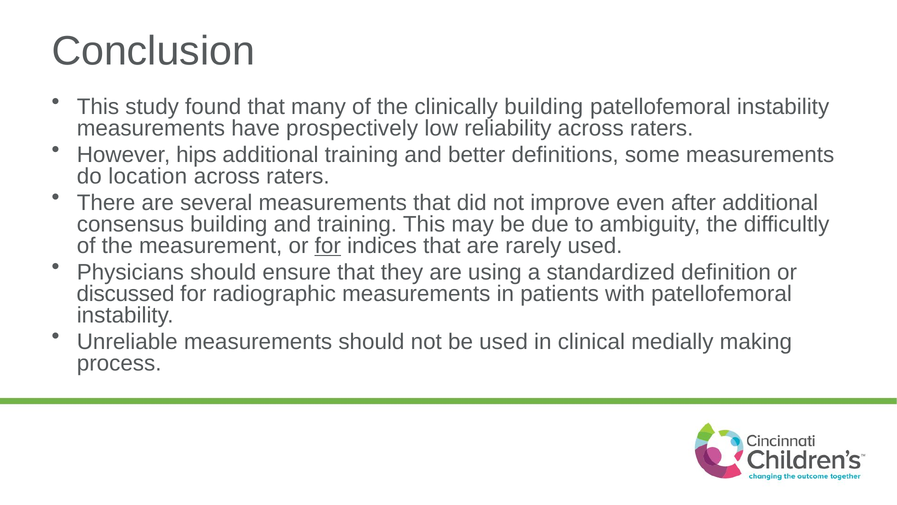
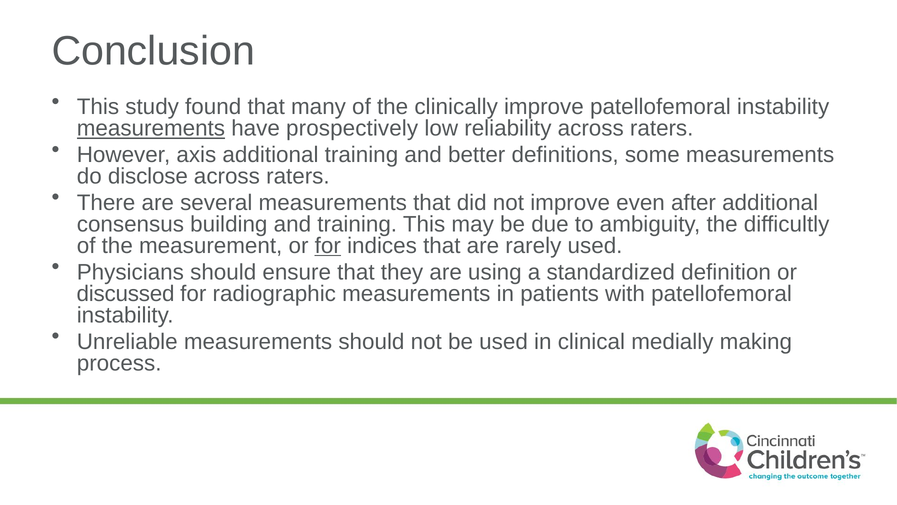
clinically building: building -> improve
measurements at (151, 128) underline: none -> present
hips: hips -> axis
location: location -> disclose
